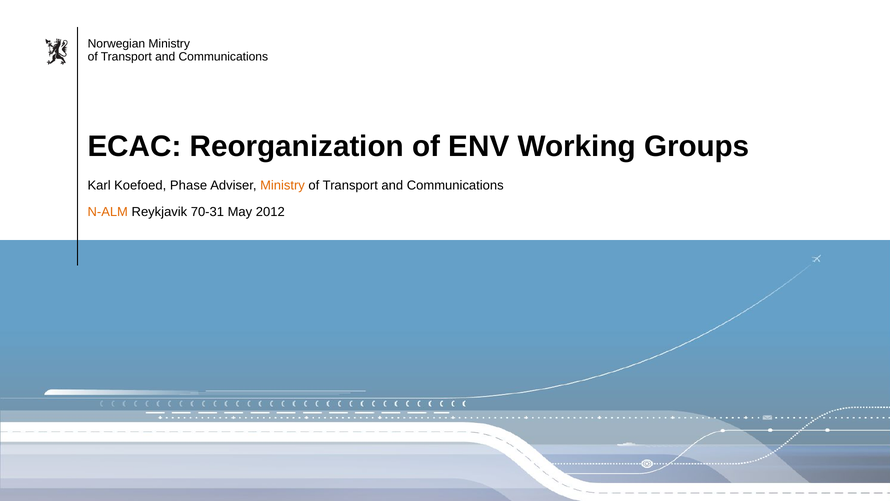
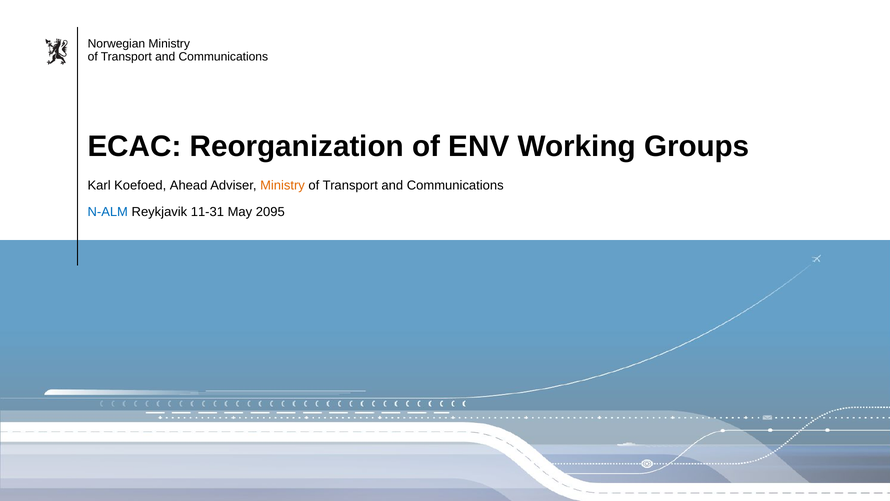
Phase: Phase -> Ahead
N-ALM colour: orange -> blue
70-31: 70-31 -> 11-31
2012: 2012 -> 2095
